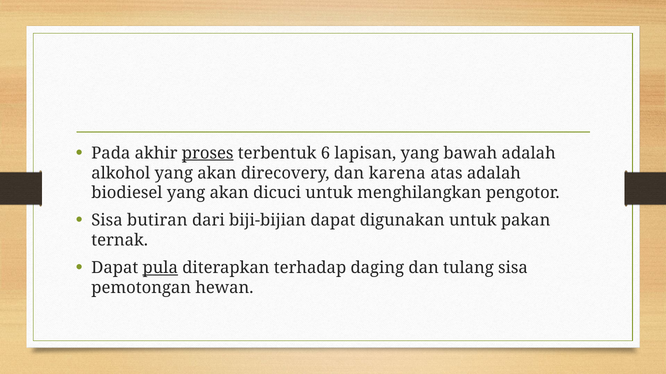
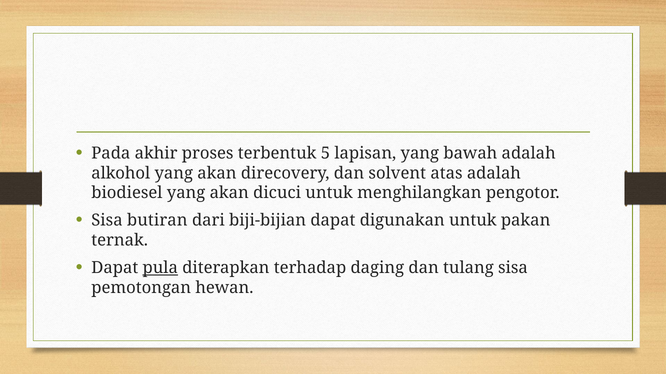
proses underline: present -> none
6: 6 -> 5
karena: karena -> solvent
